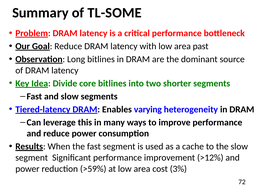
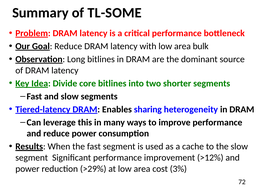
past: past -> bulk
varying: varying -> sharing
>59%: >59% -> >29%
